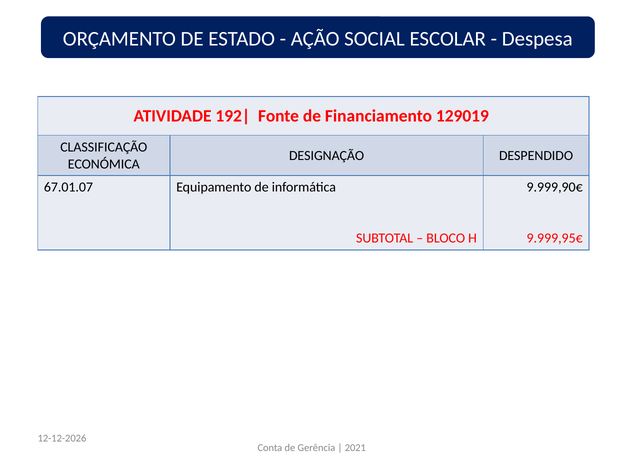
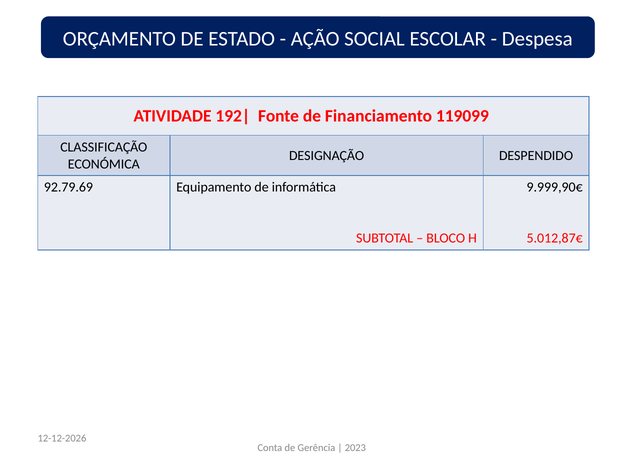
129019: 129019 -> 119099
67.01.07: 67.01.07 -> 92.79.69
9.999,95€: 9.999,95€ -> 5.012,87€
2021: 2021 -> 2023
